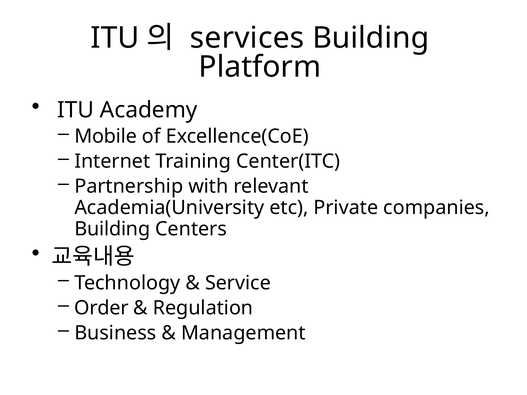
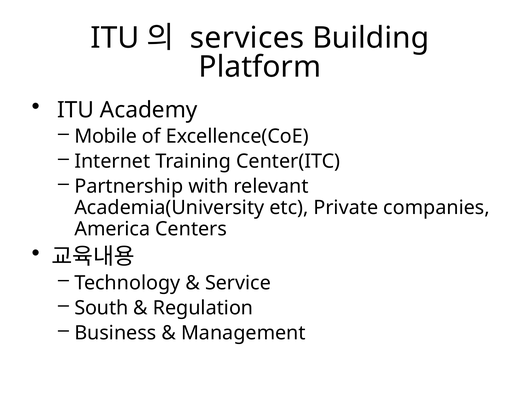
Building at (112, 229): Building -> America
Order: Order -> South
